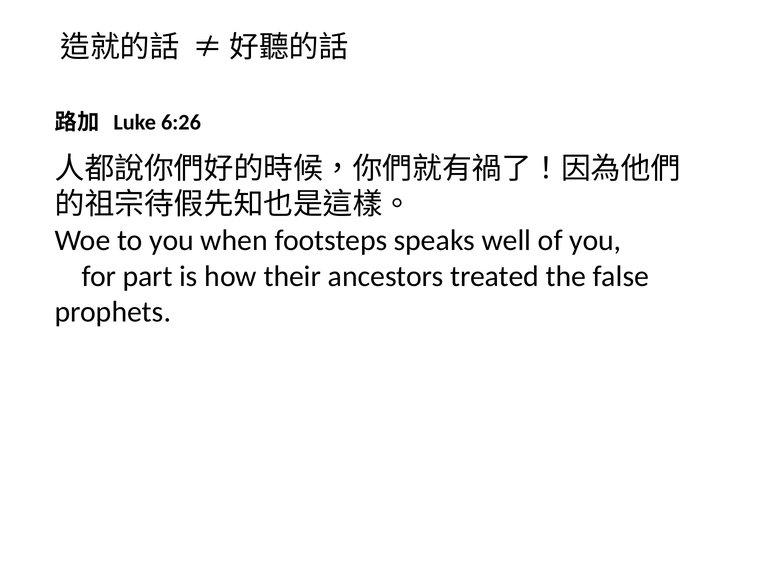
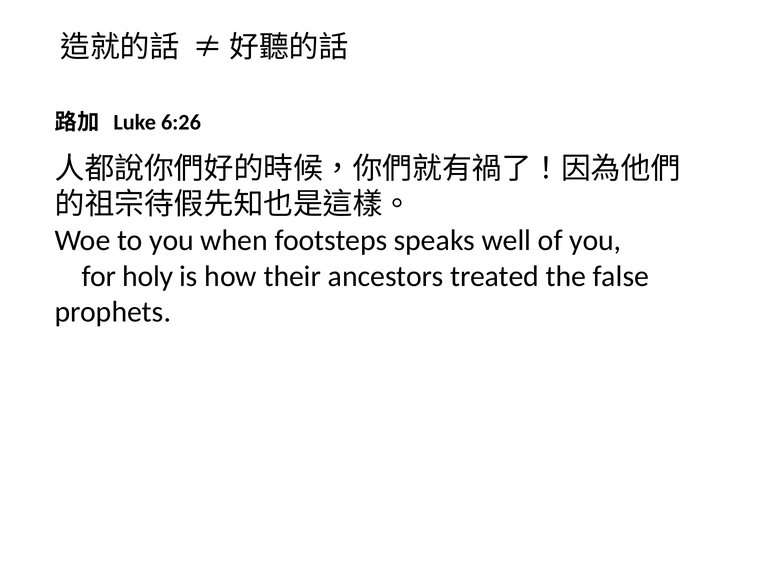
part: part -> holy
